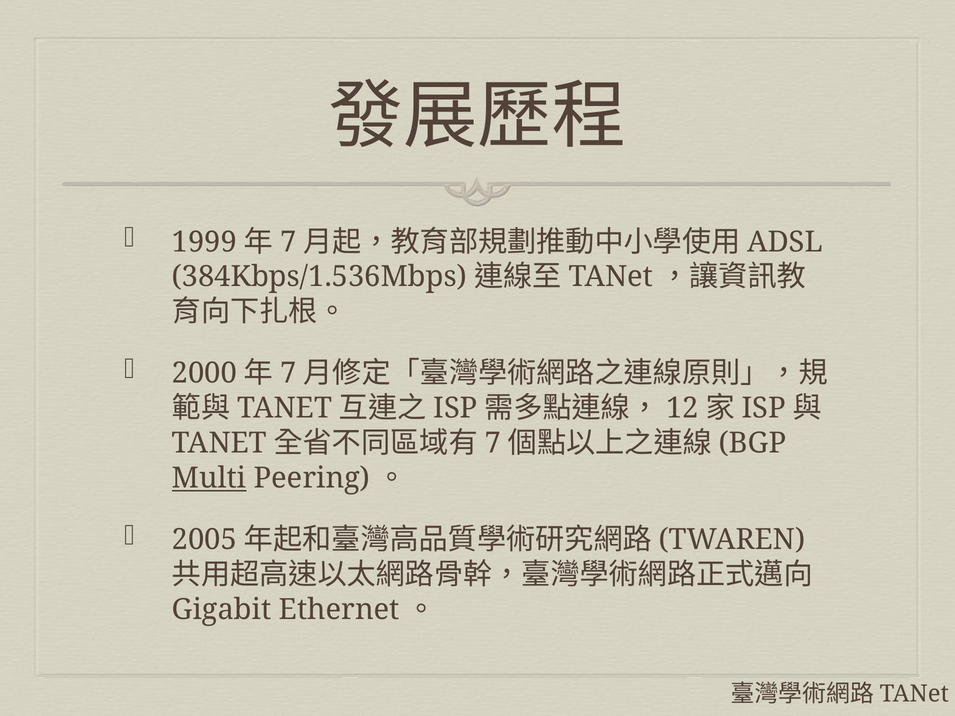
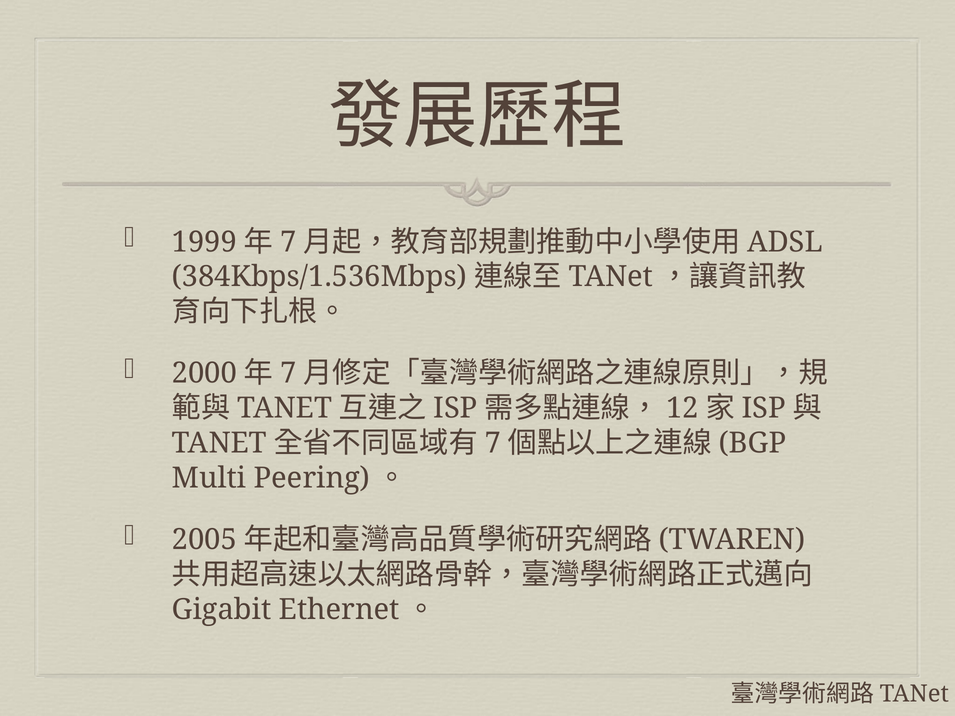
Multi underline: present -> none
